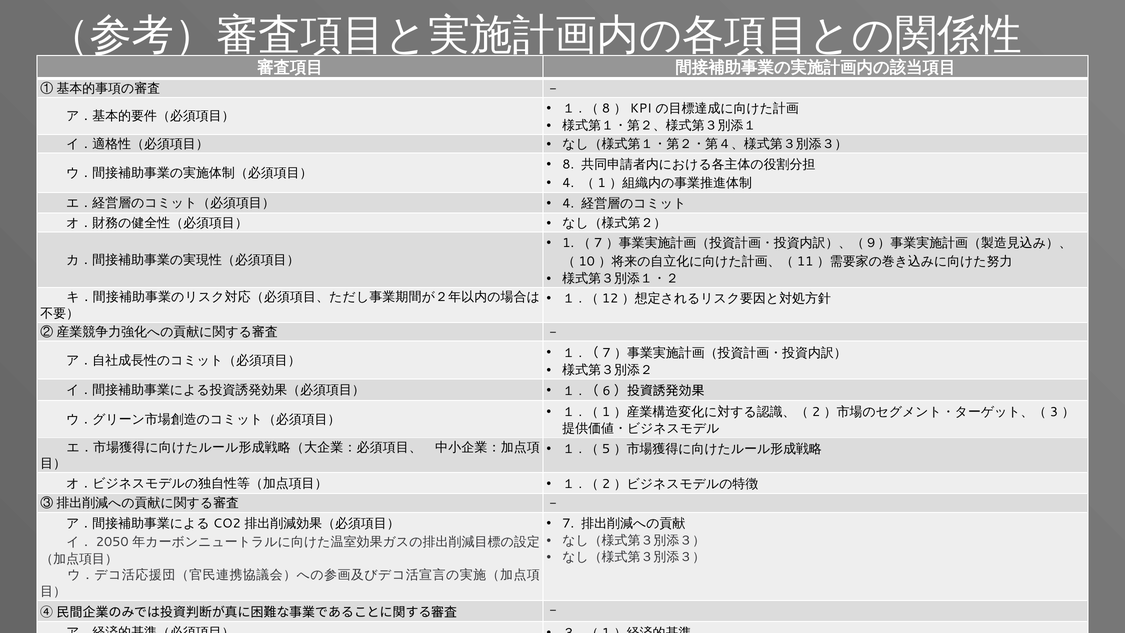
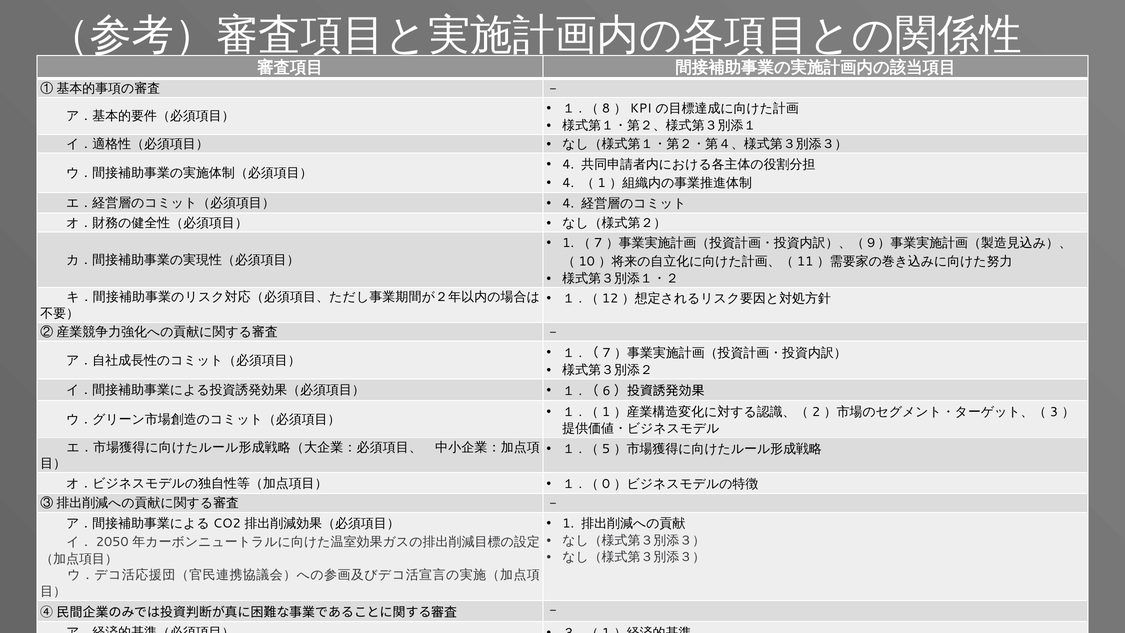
8 at (568, 164): 8 -> 4
2 at (606, 484): 2 -> 0
7 at (568, 524): 7 -> 1
